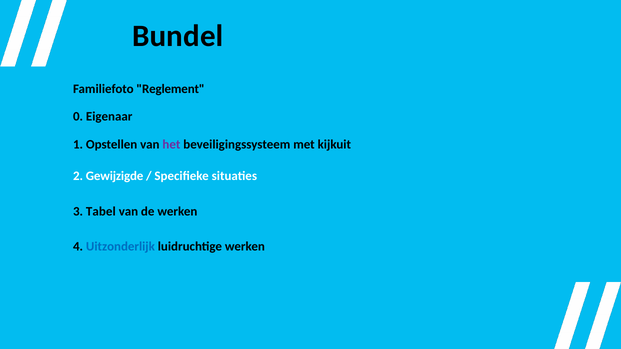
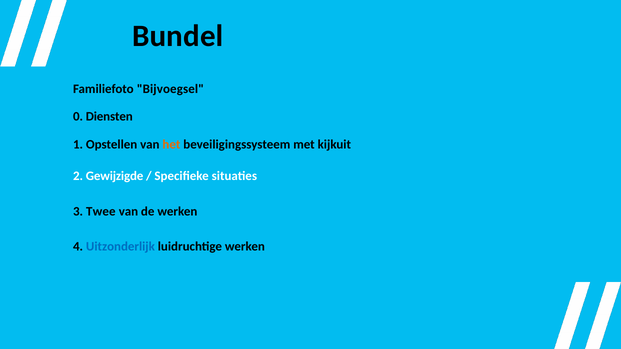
Reglement: Reglement -> Bijvoegsel
Eigenaar: Eigenaar -> Diensten
het colour: purple -> orange
Tabel: Tabel -> Twee
